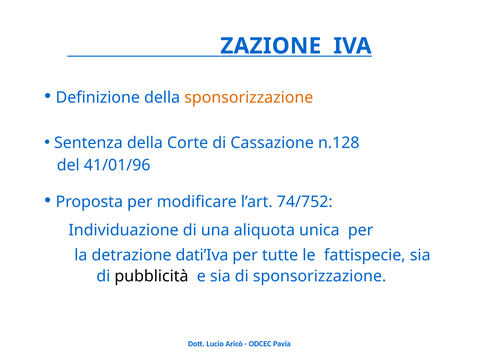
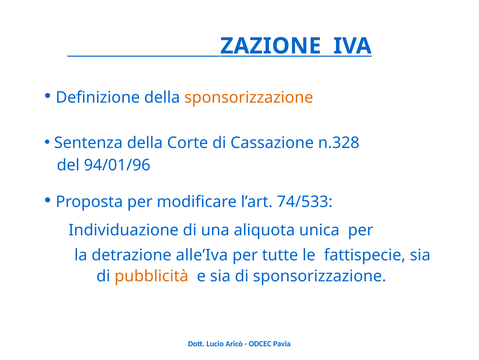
n.128: n.128 -> n.328
41/01/96: 41/01/96 -> 94/01/96
74/752: 74/752 -> 74/533
dati’Iva: dati’Iva -> alle’Iva
pubblicità colour: black -> orange
